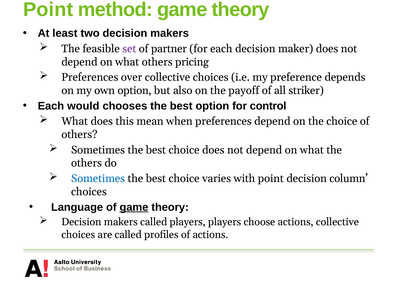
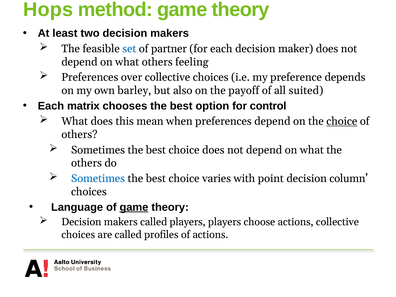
Point at (48, 10): Point -> Hops
set colour: purple -> blue
pricing: pricing -> feeling
own option: option -> barley
striker: striker -> suited
would: would -> matrix
choice at (342, 121) underline: none -> present
